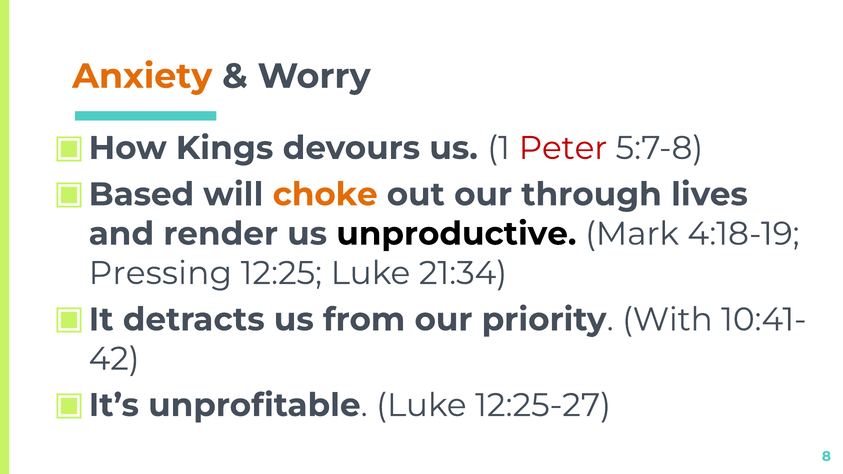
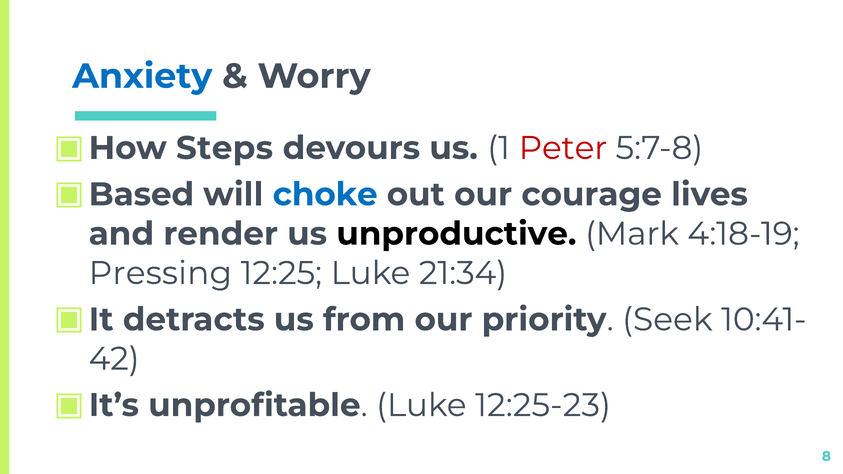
Anxiety colour: orange -> blue
Kings: Kings -> Steps
choke colour: orange -> blue
through: through -> courage
With: With -> Seek
12:25-27: 12:25-27 -> 12:25-23
